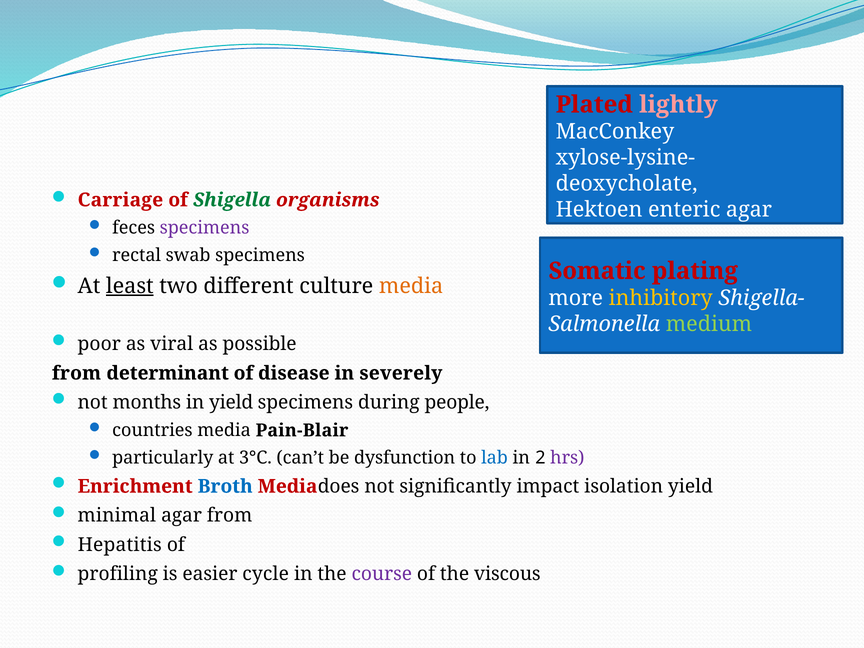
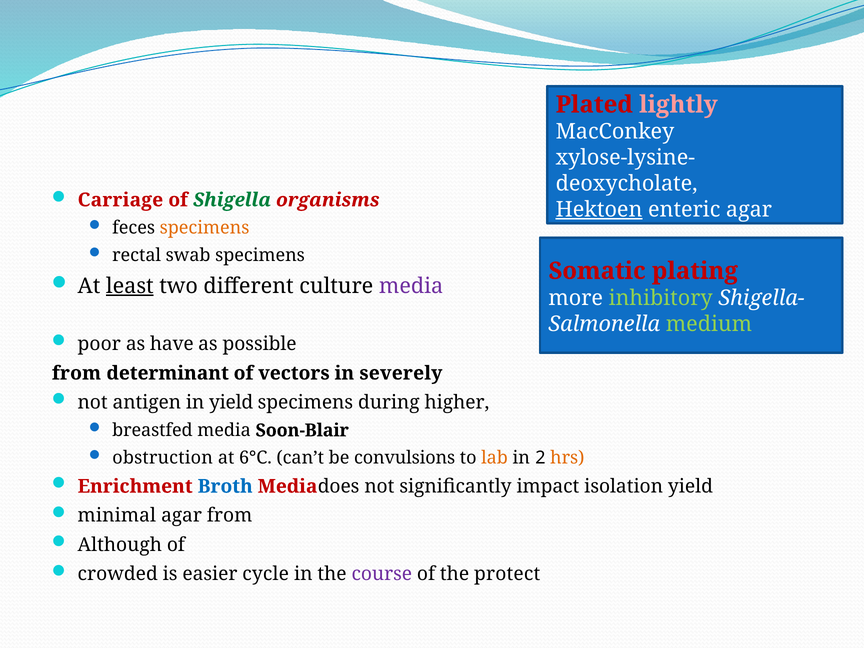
Hektoen underline: none -> present
specimens at (205, 228) colour: purple -> orange
media at (411, 286) colour: orange -> purple
inhibitory colour: yellow -> light green
viral: viral -> have
disease: disease -> vectors
months: months -> antigen
people: people -> higher
countries: countries -> breastfed
Pain-Blair: Pain-Blair -> Soon-Blair
particularly: particularly -> obstruction
3°C: 3°C -> 6°C
dysfunction: dysfunction -> convulsions
lab colour: blue -> orange
hrs colour: purple -> orange
Hepatitis: Hepatitis -> Although
profiling: profiling -> crowded
viscous: viscous -> protect
